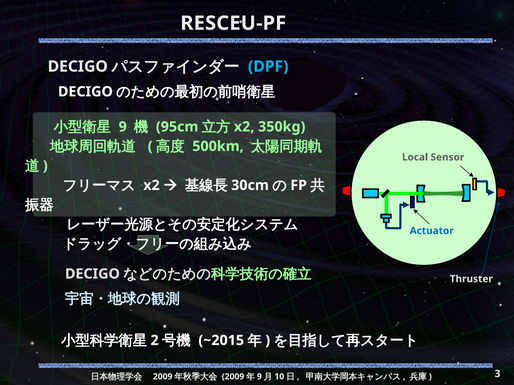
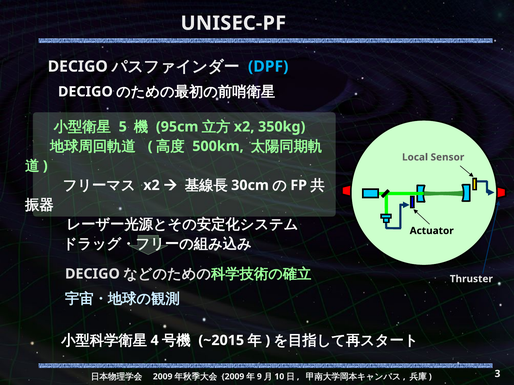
RESCEU-PF: RESCEU-PF -> UNISEC-PF
9 at (123, 127): 9 -> 5
Actuator colour: blue -> black
2: 2 -> 4
